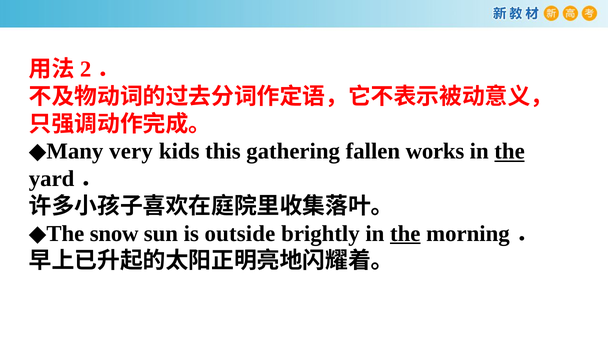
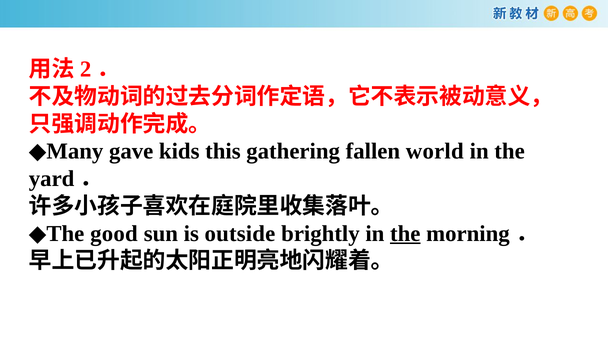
very: very -> gave
works: works -> world
the at (510, 151) underline: present -> none
snow: snow -> good
